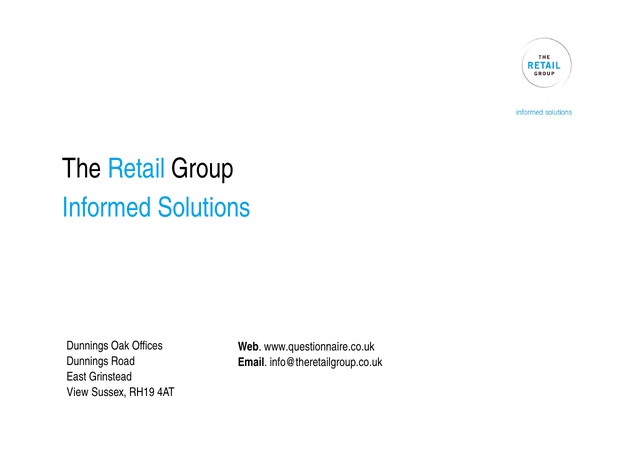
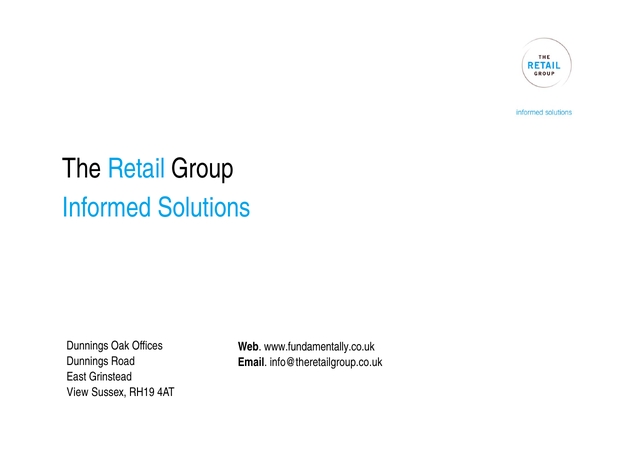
www.questionnaire.co.uk: www.questionnaire.co.uk -> www.fundamentally.co.uk
